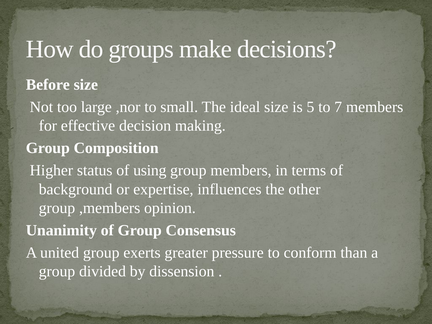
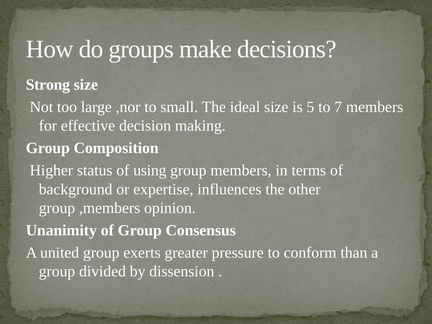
Before: Before -> Strong
